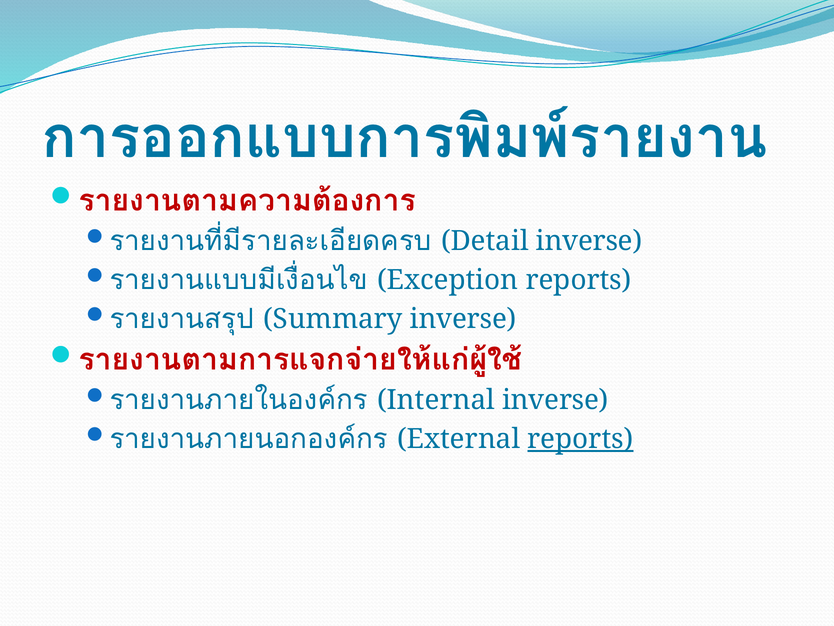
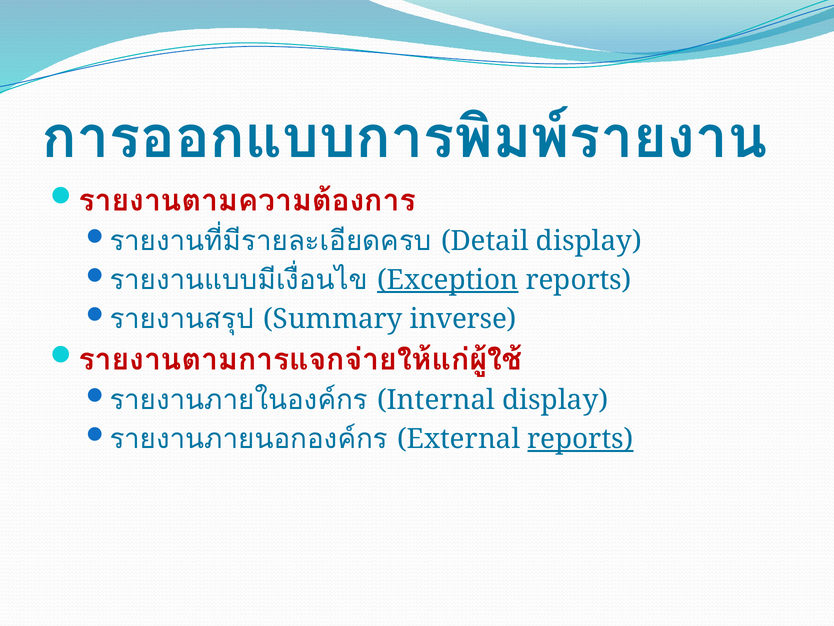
Detail inverse: inverse -> display
Exception underline: none -> present
Internal inverse: inverse -> display
